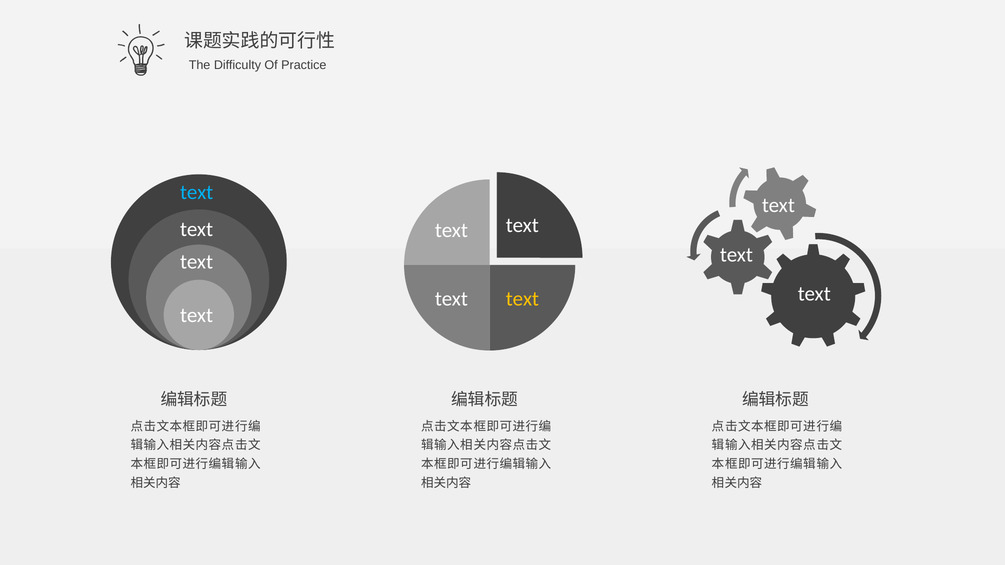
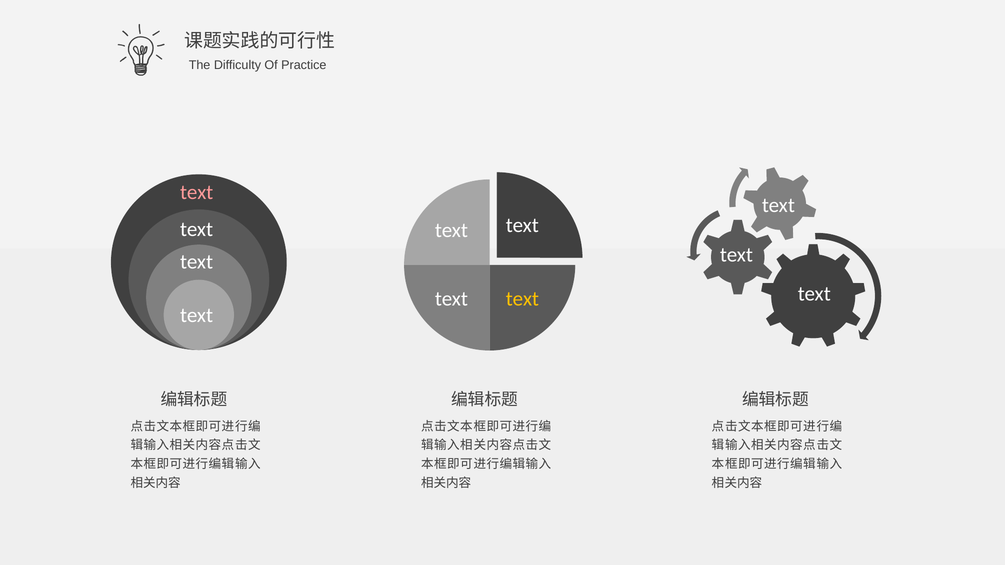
text at (197, 193) colour: light blue -> pink
